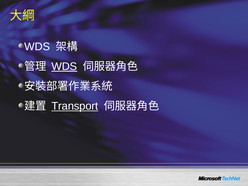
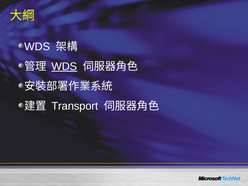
Transport underline: present -> none
